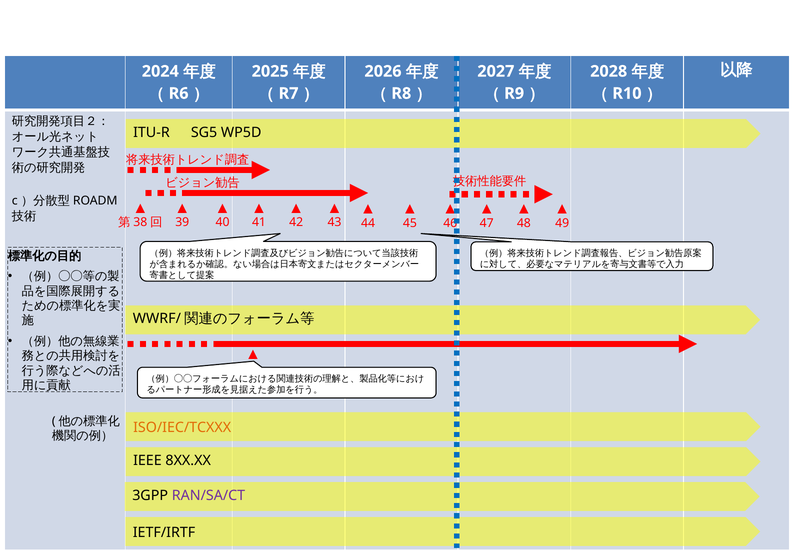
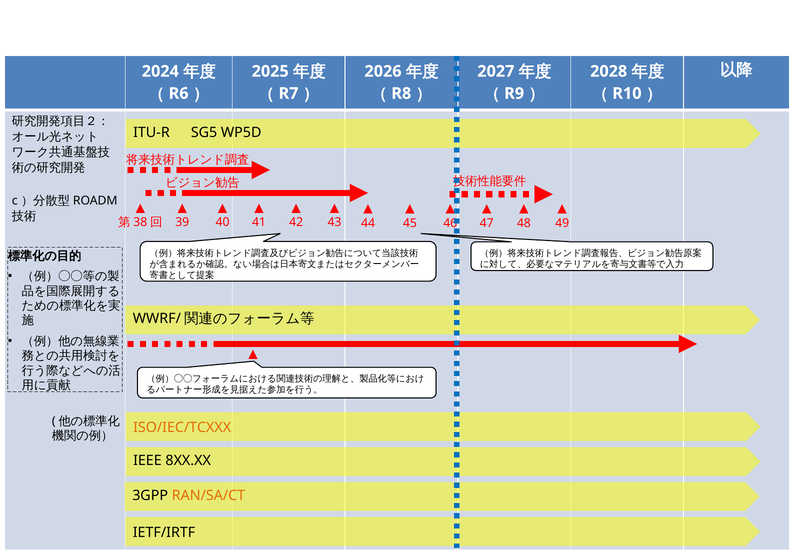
RAN/SA/CT colour: purple -> orange
